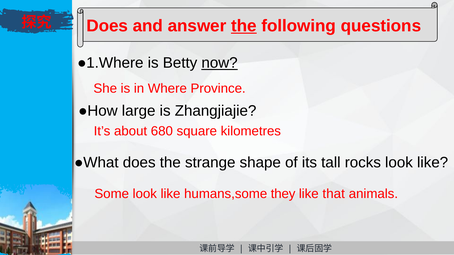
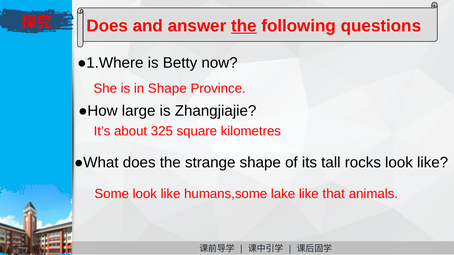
now underline: present -> none
in Where: Where -> Shape
680: 680 -> 325
they: they -> lake
